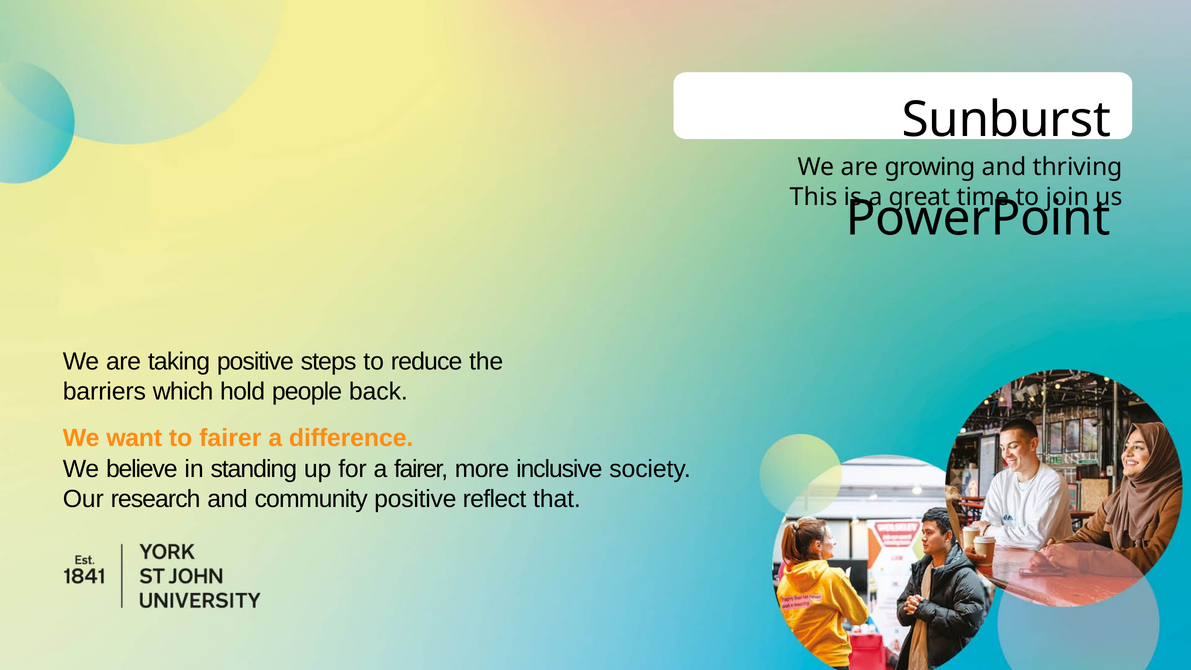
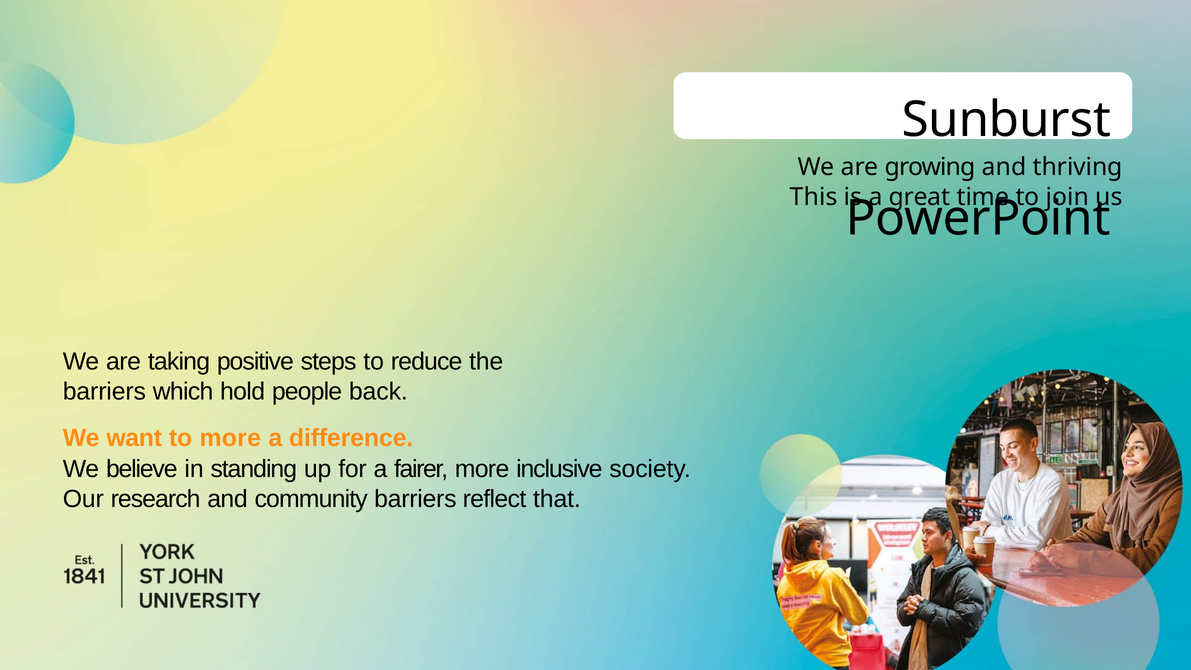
to fairer: fairer -> more
community positive: positive -> barriers
